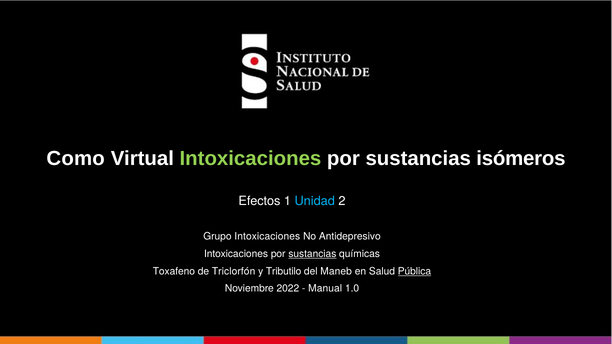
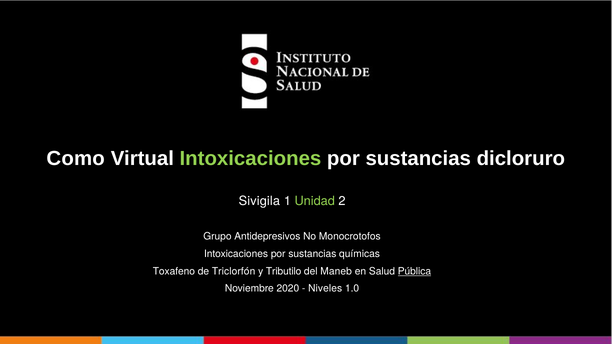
isómeros: isómeros -> dicloruro
Efectos: Efectos -> Sivigila
Unidad colour: light blue -> light green
Grupo Intoxicaciones: Intoxicaciones -> Antidepresivos
Antidepresivo: Antidepresivo -> Monocrotofos
sustancias at (312, 254) underline: present -> none
2022: 2022 -> 2020
Manual: Manual -> Niveles
